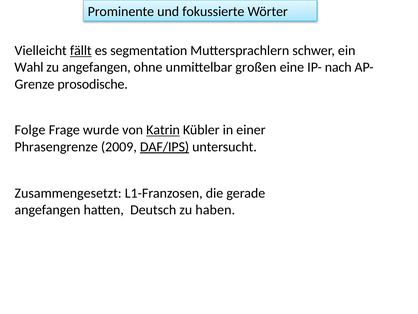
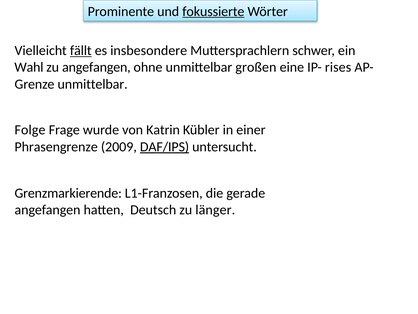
fokussierte underline: none -> present
segmentation: segmentation -> insbesondere
nach: nach -> rises
prosodische at (93, 84): prosodische -> unmittelbar
Katrin underline: present -> none
Zusammengesetzt: Zusammengesetzt -> Grenzmarkierende
haben: haben -> länger
